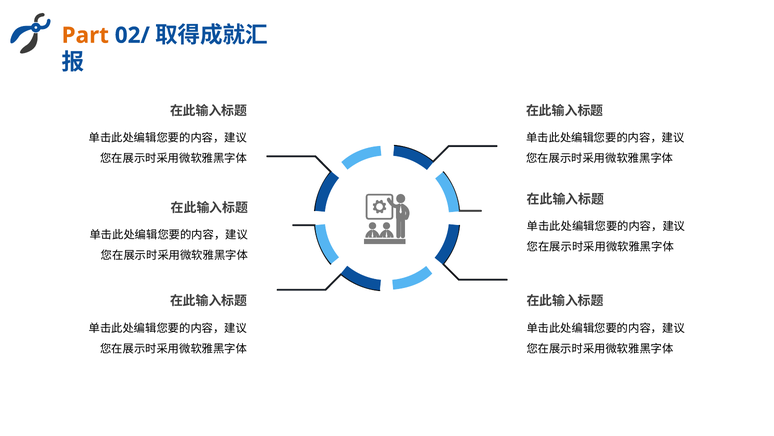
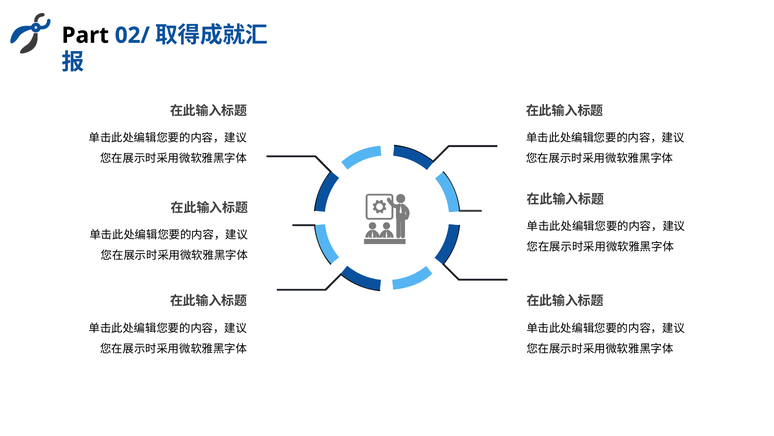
Part colour: orange -> black
